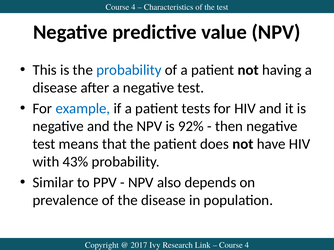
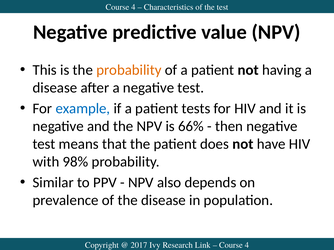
probability at (129, 70) colour: blue -> orange
92%: 92% -> 66%
43%: 43% -> 98%
